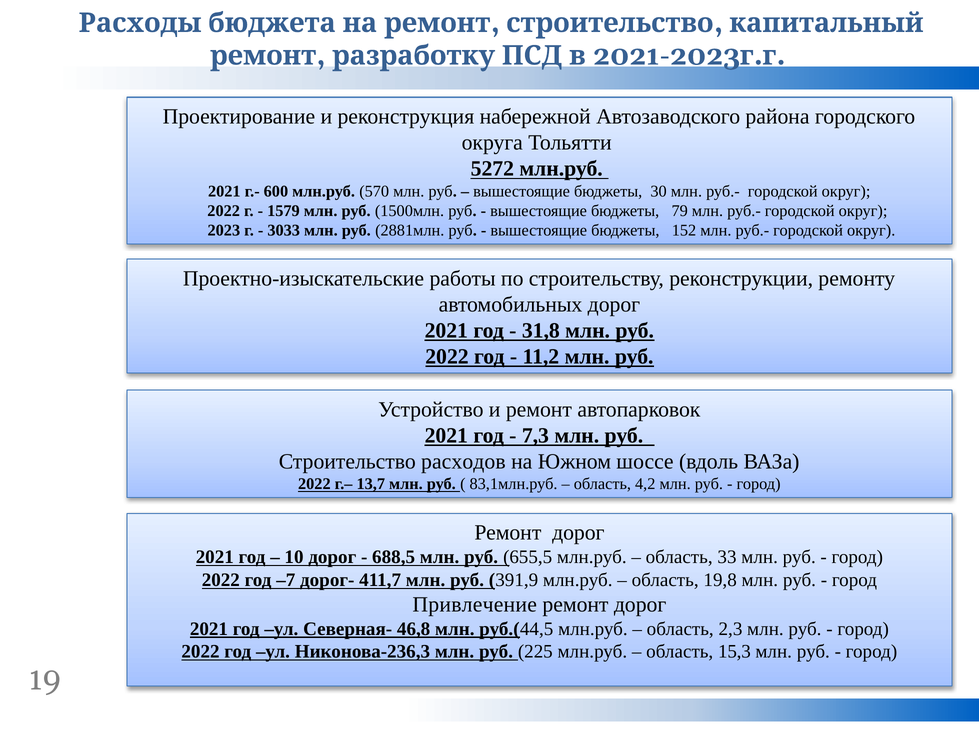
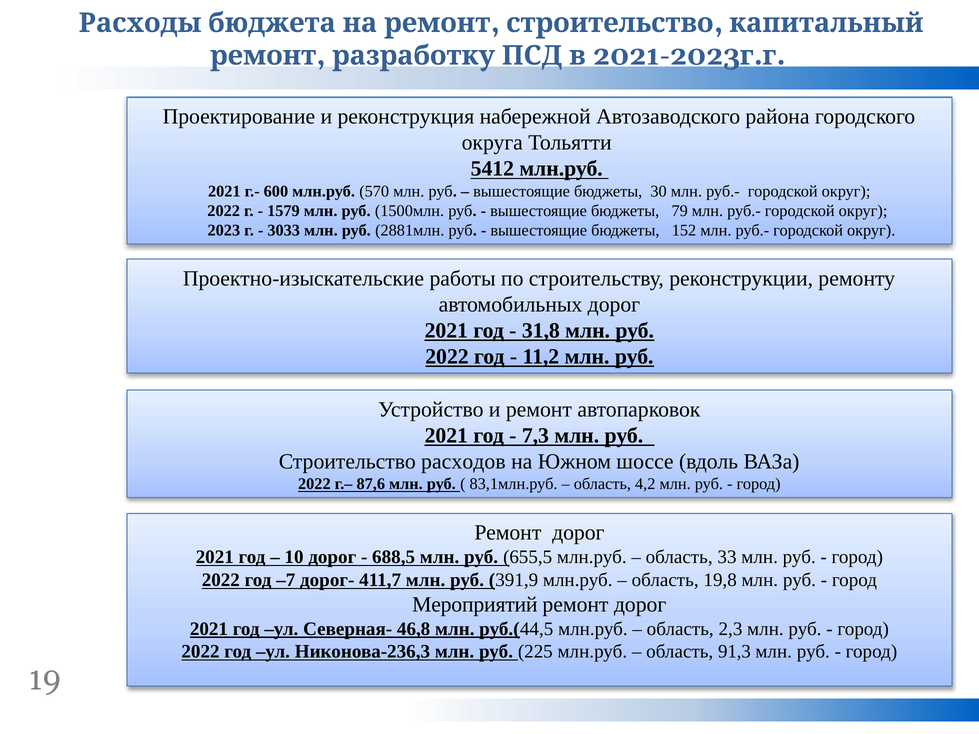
5272: 5272 -> 5412
13,7: 13,7 -> 87,6
Привлечение: Привлечение -> Мероприятий
15,3: 15,3 -> 91,3
